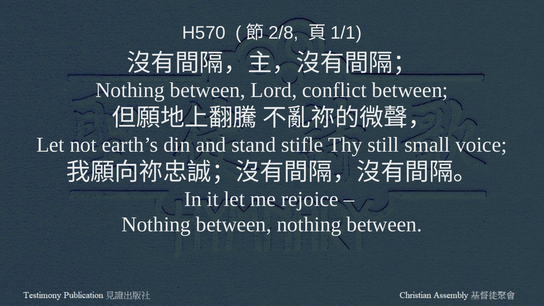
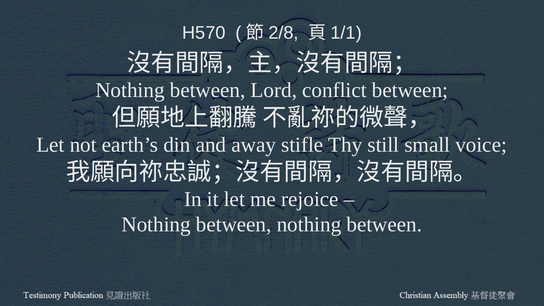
stand: stand -> away
